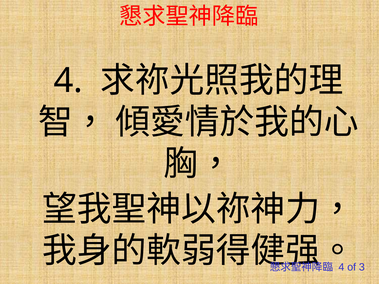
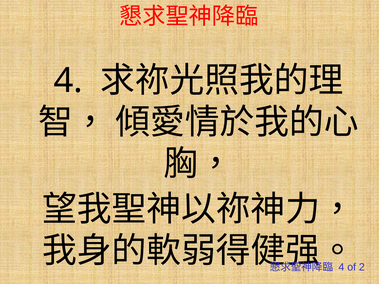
3: 3 -> 2
